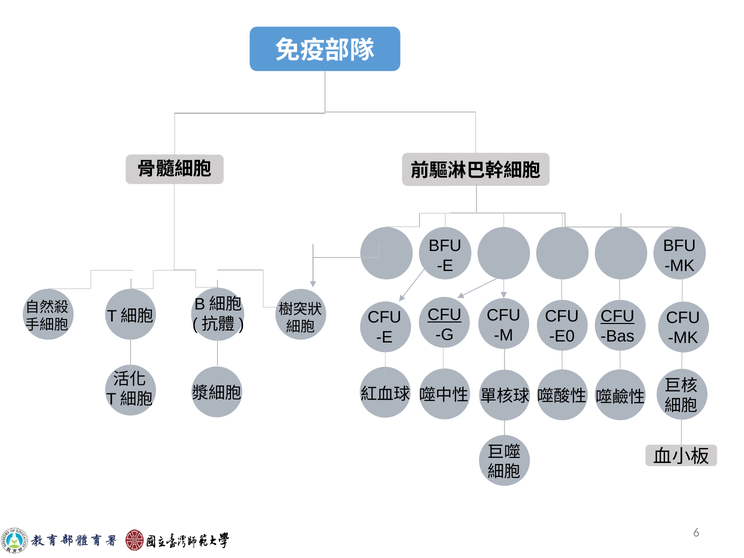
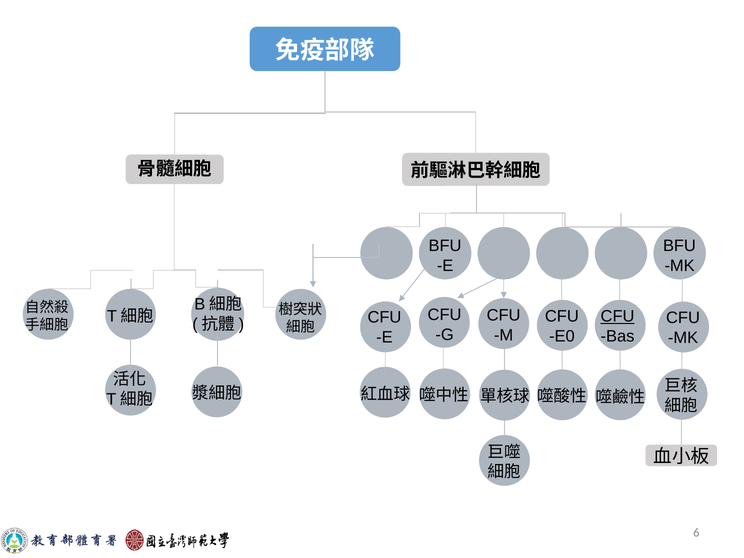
CFU at (445, 315) underline: present -> none
